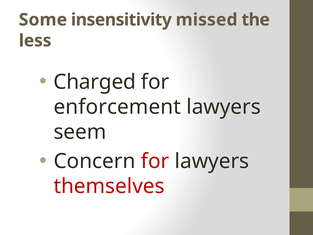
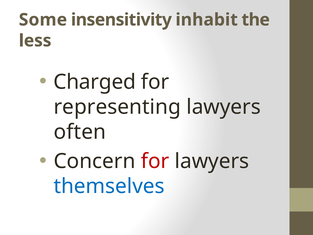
missed: missed -> inhabit
enforcement: enforcement -> representing
seem: seem -> often
themselves colour: red -> blue
